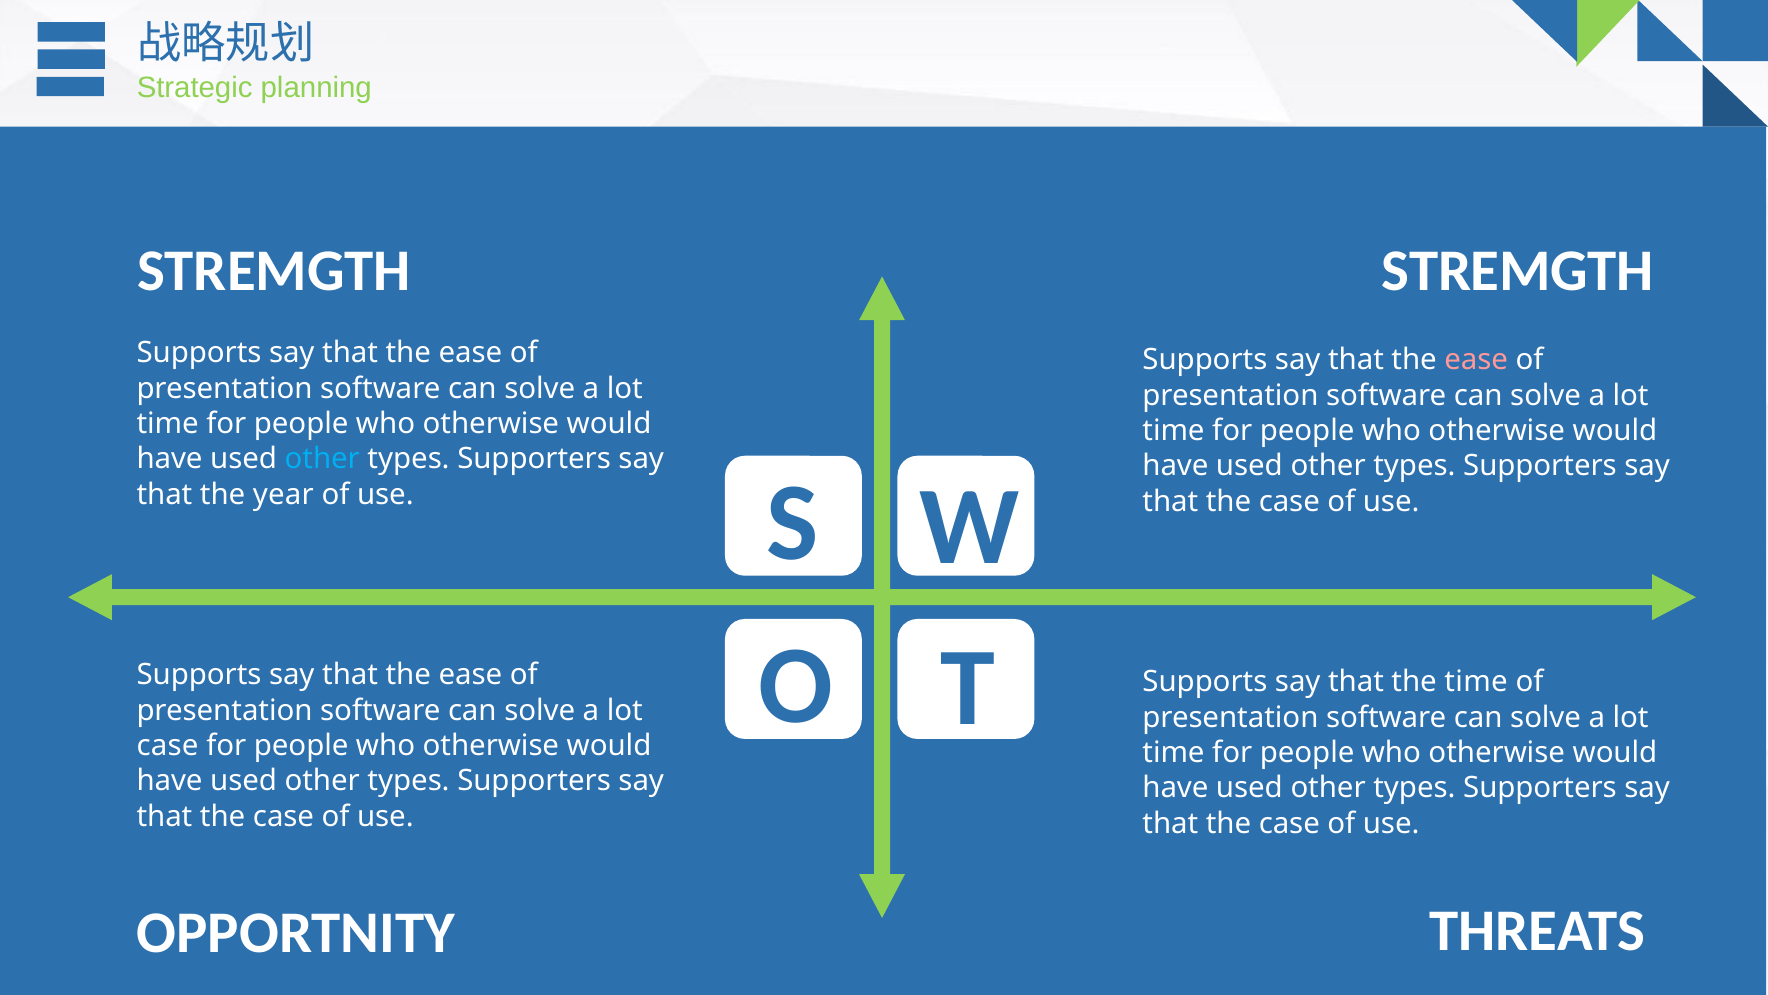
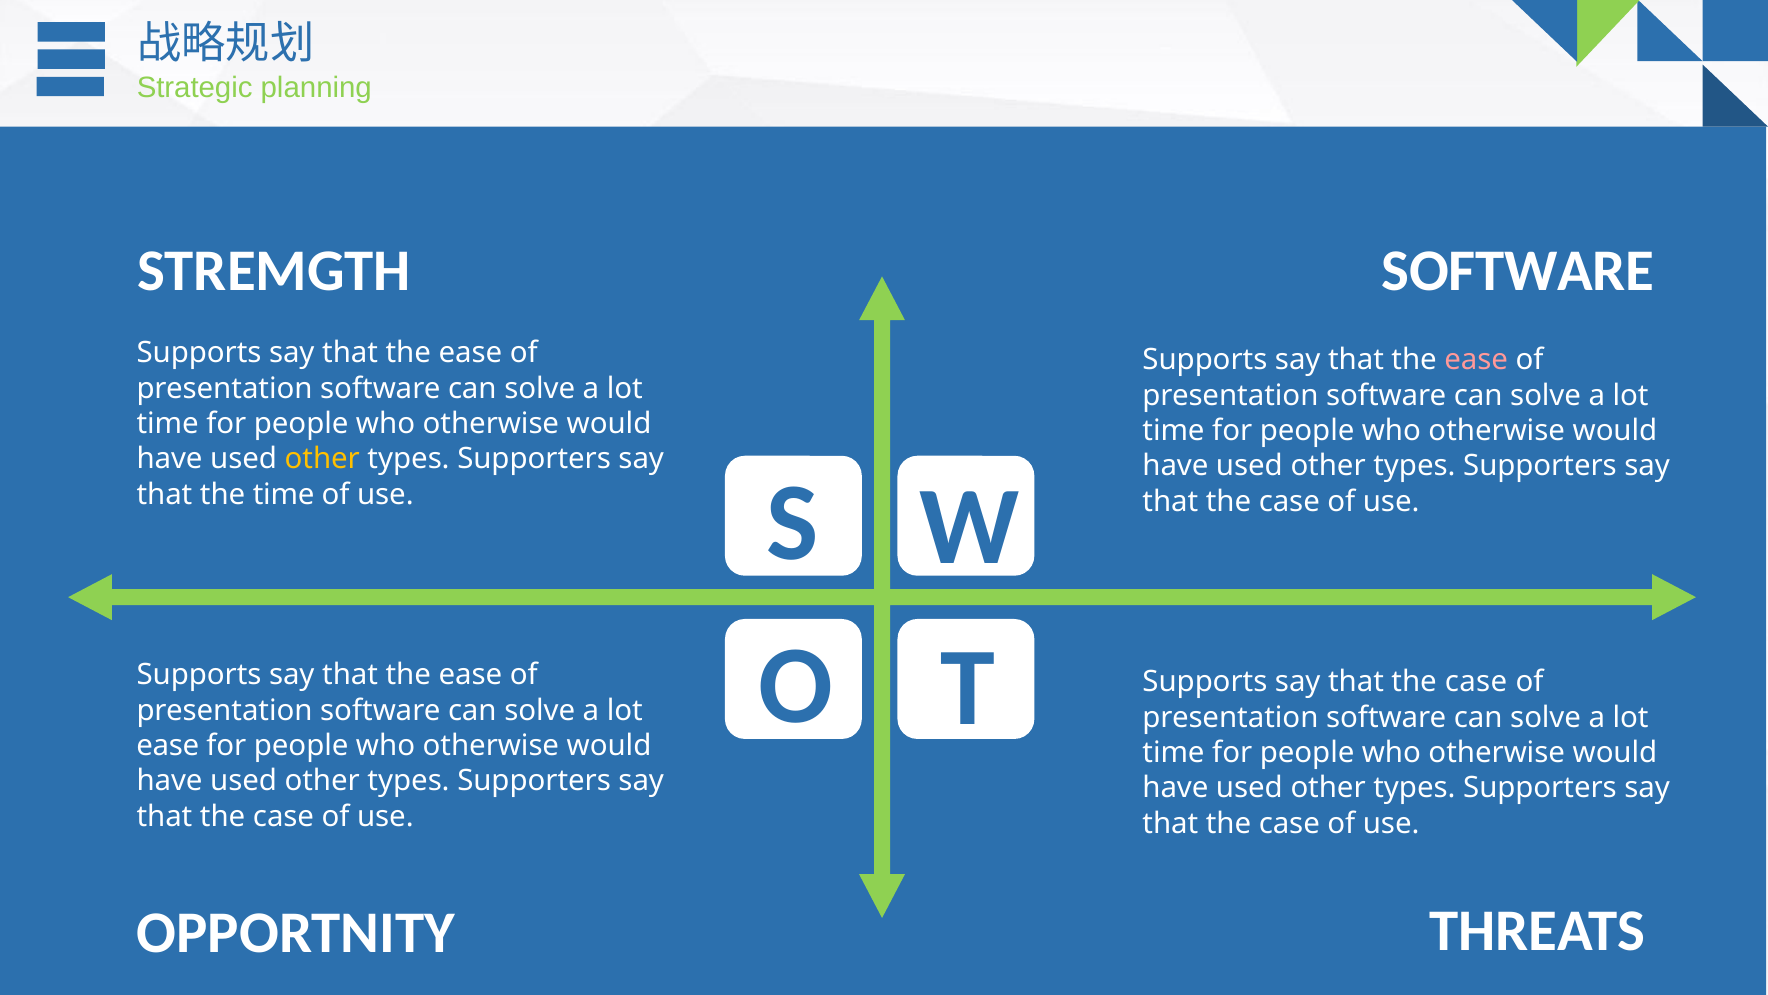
STREMGTH STREMGTH: STREMGTH -> SOFTWARE
other at (322, 459) colour: light blue -> yellow
the year: year -> time
time at (1476, 682): time -> case
case at (168, 745): case -> ease
